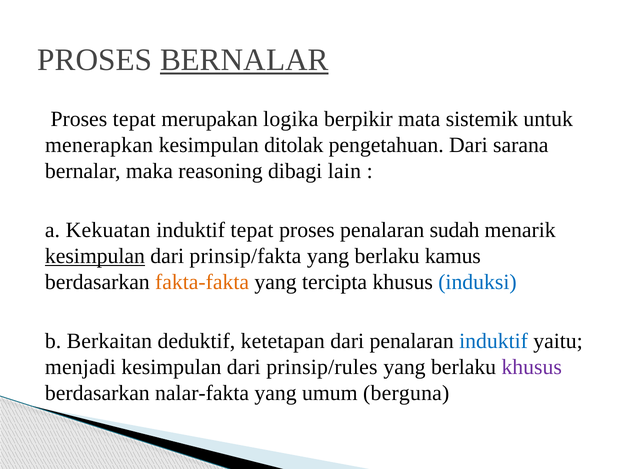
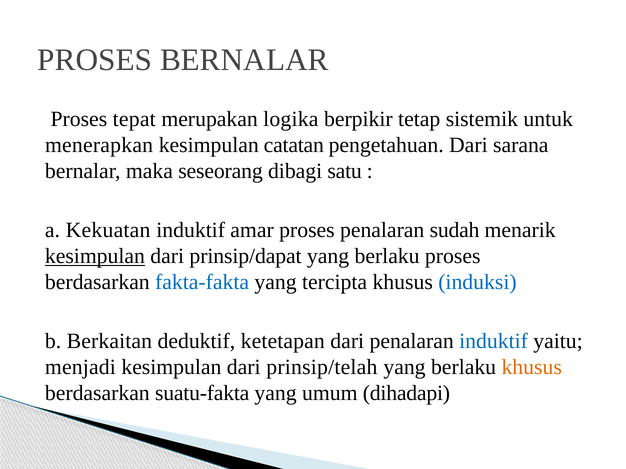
BERNALAR at (244, 60) underline: present -> none
mata: mata -> tetap
ditolak: ditolak -> catatan
reasoning: reasoning -> seseorang
lain: lain -> satu
induktif tepat: tepat -> amar
prinsip/fakta: prinsip/fakta -> prinsip/dapat
berlaku kamus: kamus -> proses
fakta-fakta colour: orange -> blue
prinsip/rules: prinsip/rules -> prinsip/telah
khusus at (532, 368) colour: purple -> orange
nalar-fakta: nalar-fakta -> suatu-fakta
berguna: berguna -> dihadapi
